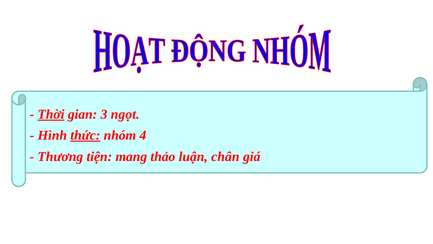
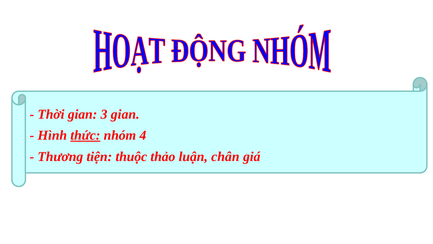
Thời underline: present -> none
3 ngọt: ngọt -> gian
mang: mang -> thuộc
